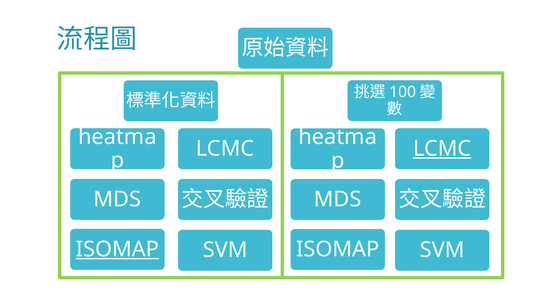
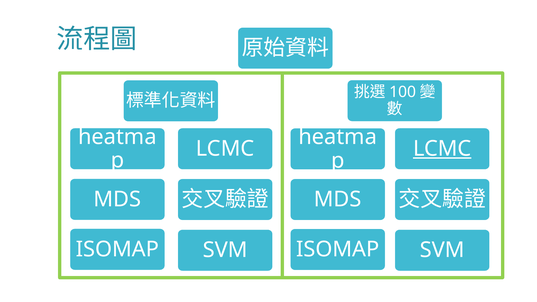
ISOMAP at (117, 249) underline: present -> none
